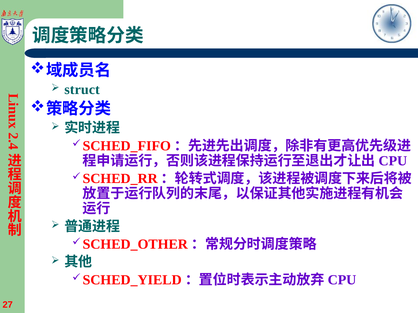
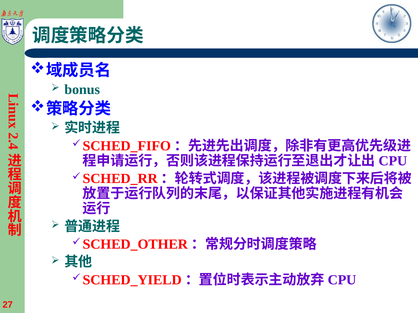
struct: struct -> bonus
